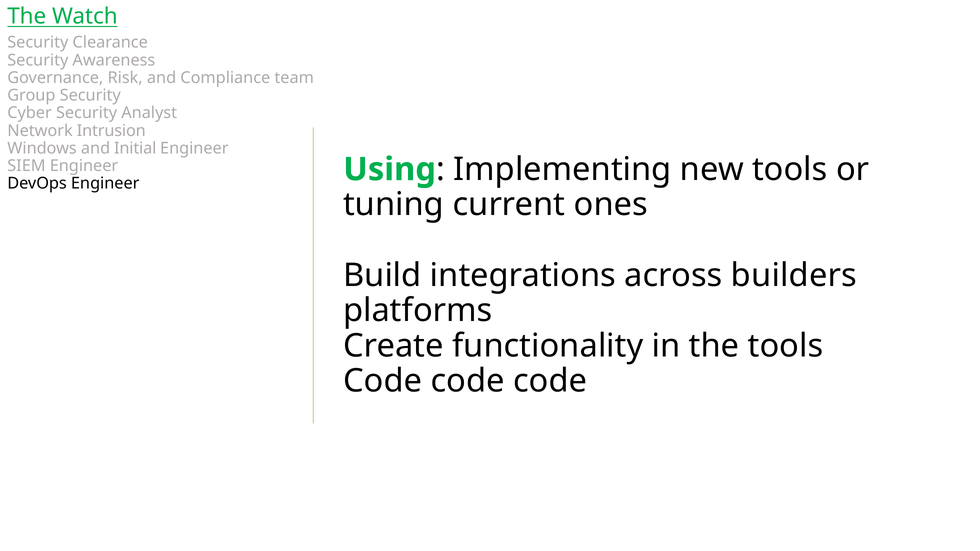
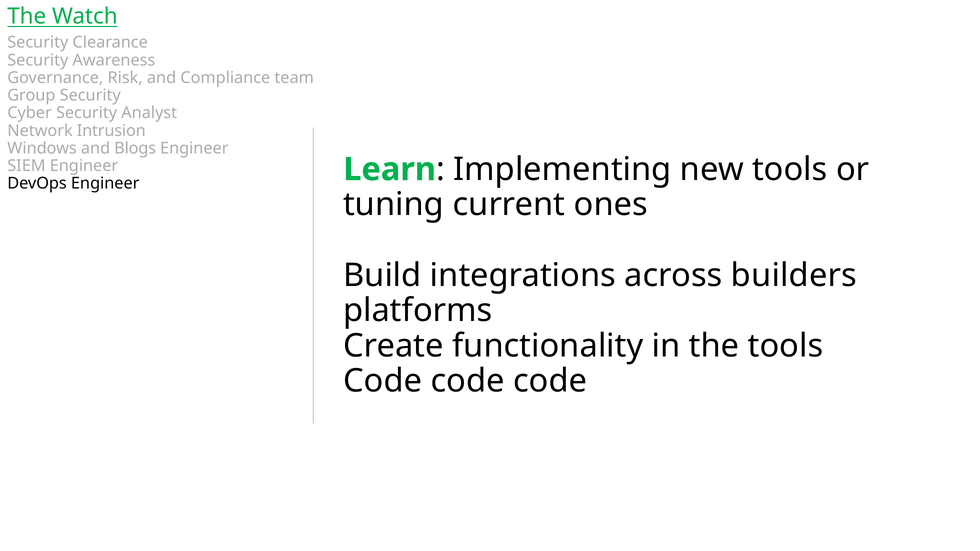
Initial: Initial -> Blogs
Using: Using -> Learn
